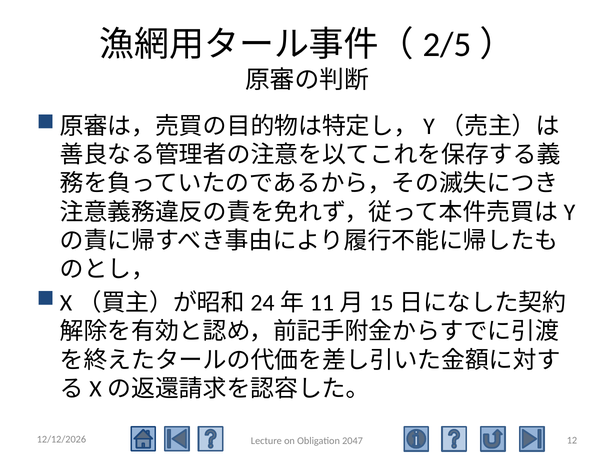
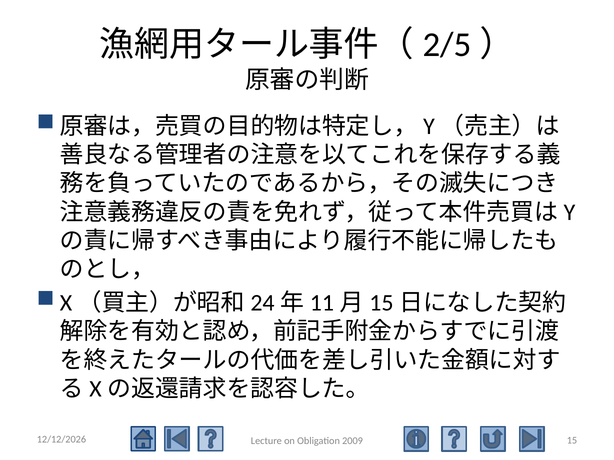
12: 12 -> 15
2047: 2047 -> 2009
